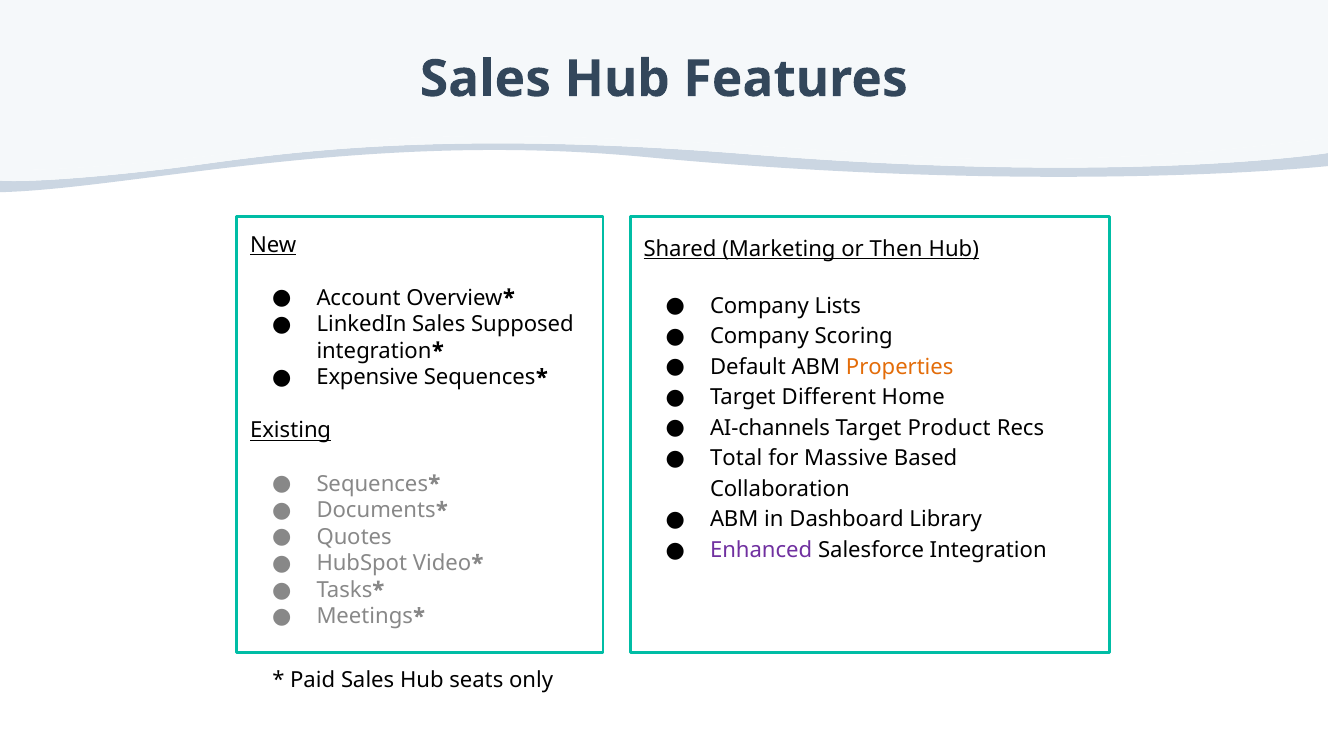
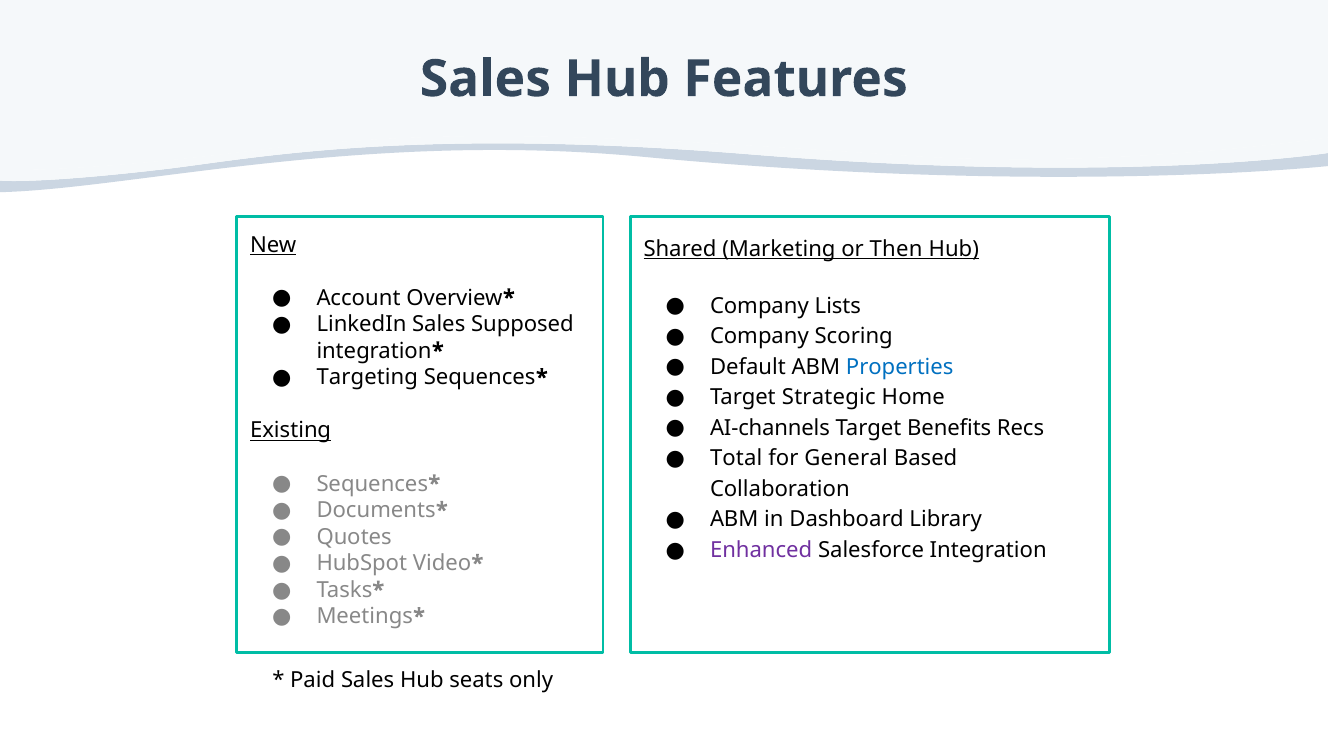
Properties colour: orange -> blue
Expensive: Expensive -> Targeting
Different: Different -> Strategic
Product: Product -> Benefits
Massive: Massive -> General
